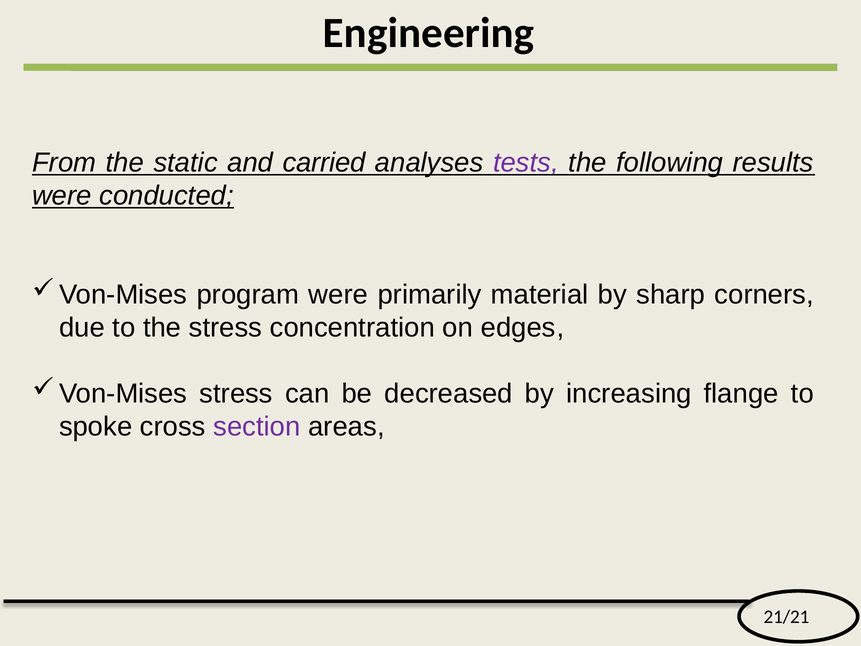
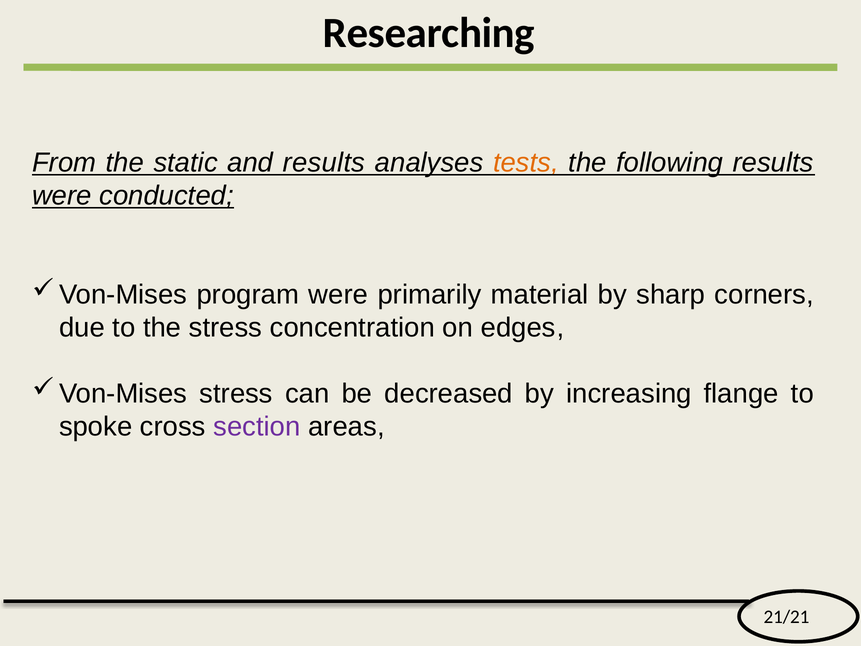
Engineering: Engineering -> Researching
and carried: carried -> results
tests colour: purple -> orange
